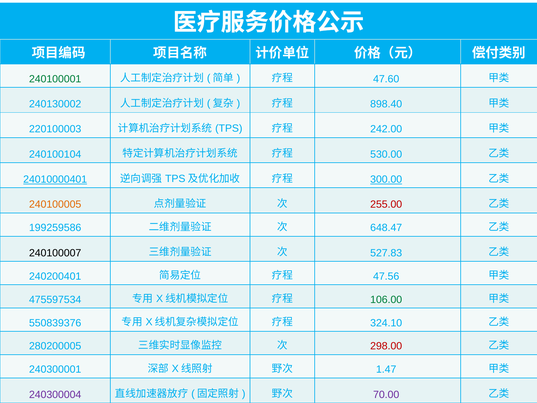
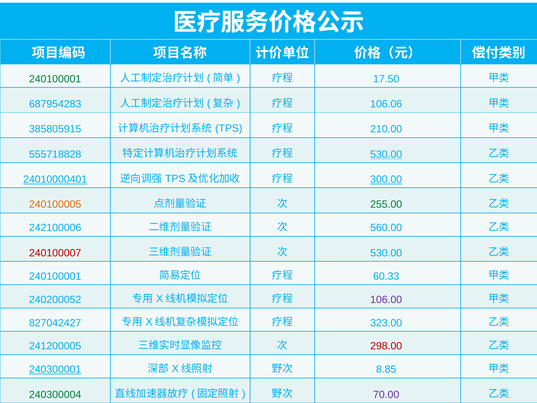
47.60: 47.60 -> 17.50
240130002: 240130002 -> 687954283
898.40: 898.40 -> 106.06
220100003: 220100003 -> 385805915
242.00: 242.00 -> 210.00
240100104: 240100104 -> 555718828
530.00 at (386, 154) underline: none -> present
255.00 colour: red -> green
199259586: 199259586 -> 242100006
648.47: 648.47 -> 560.00
240100007 colour: black -> red
527.83 at (386, 253): 527.83 -> 530.00
240200401 at (55, 276): 240200401 -> 240100001
47.56: 47.56 -> 60.33
475597534: 475597534 -> 240200052
106.00 colour: green -> purple
550839376: 550839376 -> 827042427
324.10: 324.10 -> 323.00
280200005: 280200005 -> 241200005
240300001 underline: none -> present
1.47: 1.47 -> 8.85
240300004 colour: purple -> green
